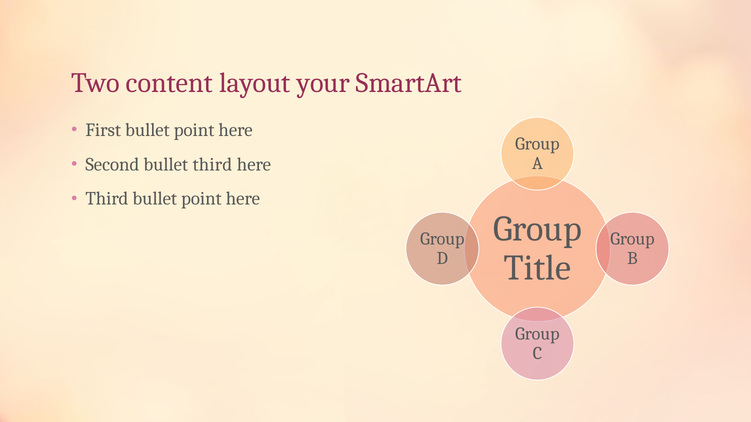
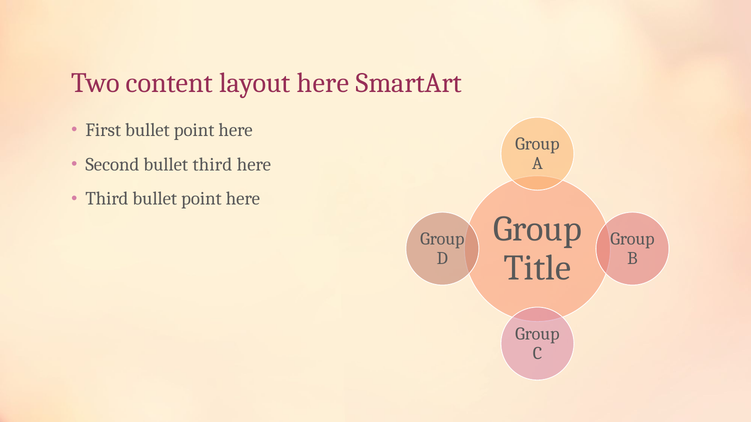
layout your: your -> here
